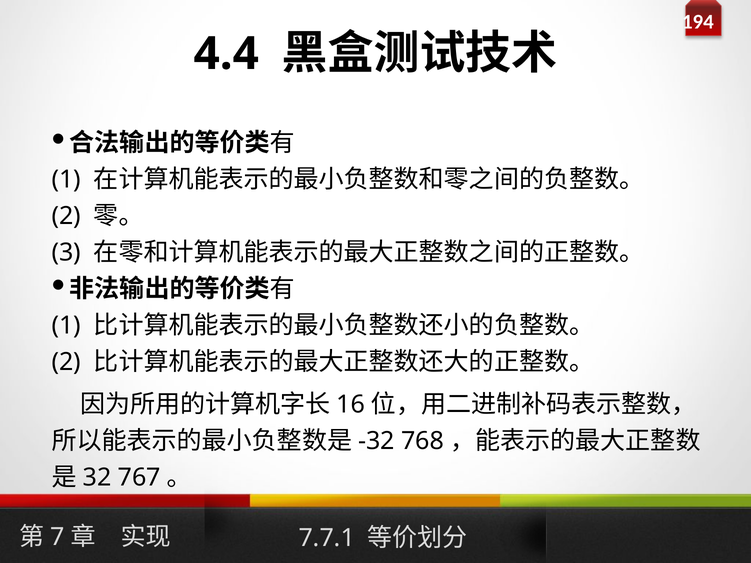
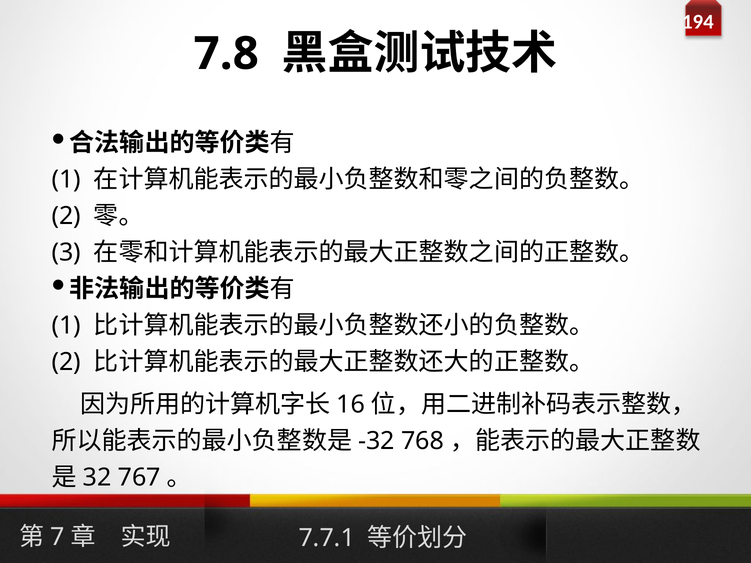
4.4: 4.4 -> 7.8
